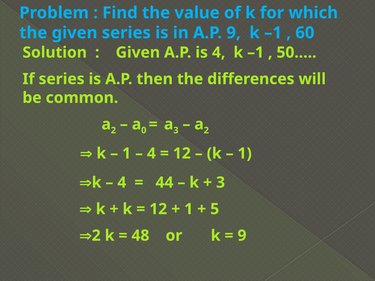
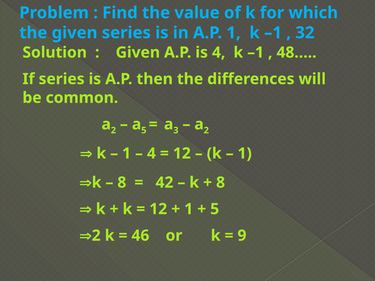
A.P 9: 9 -> 1
60: 60 -> 32
50…: 50… -> 48…
0 at (144, 130): 0 -> 5
4 at (122, 183): 4 -> 8
44: 44 -> 42
3 at (221, 183): 3 -> 8
48: 48 -> 46
